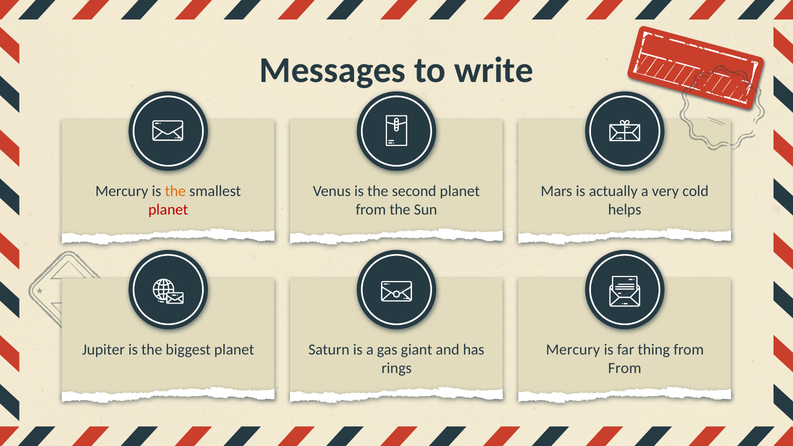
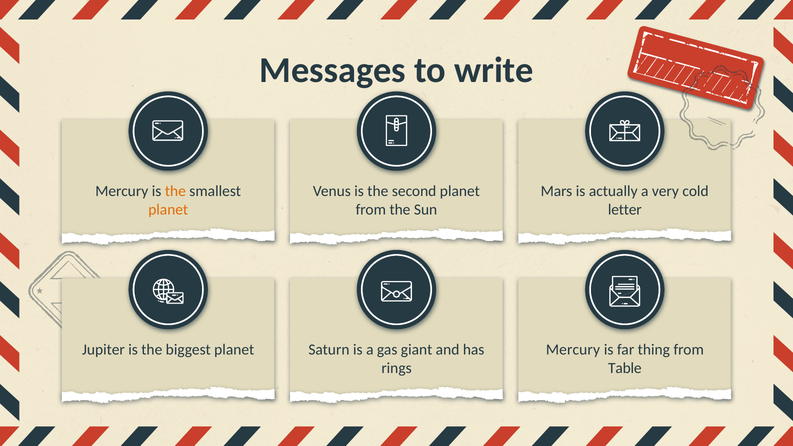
planet at (168, 210) colour: red -> orange
helps: helps -> letter
From at (625, 368): From -> Table
